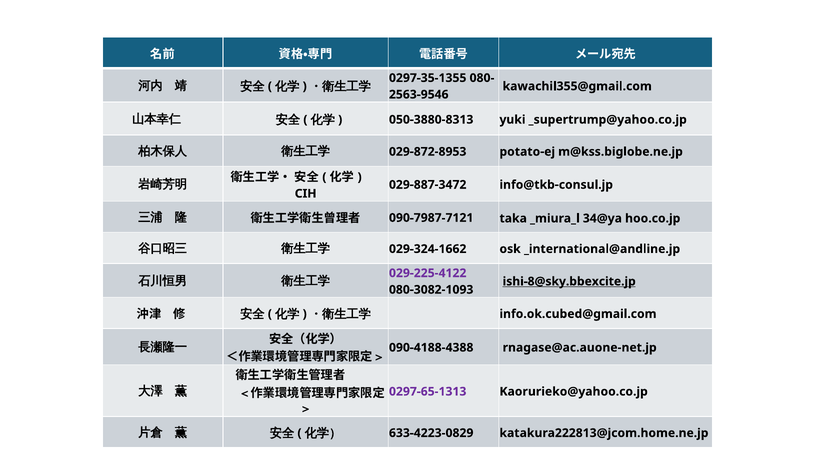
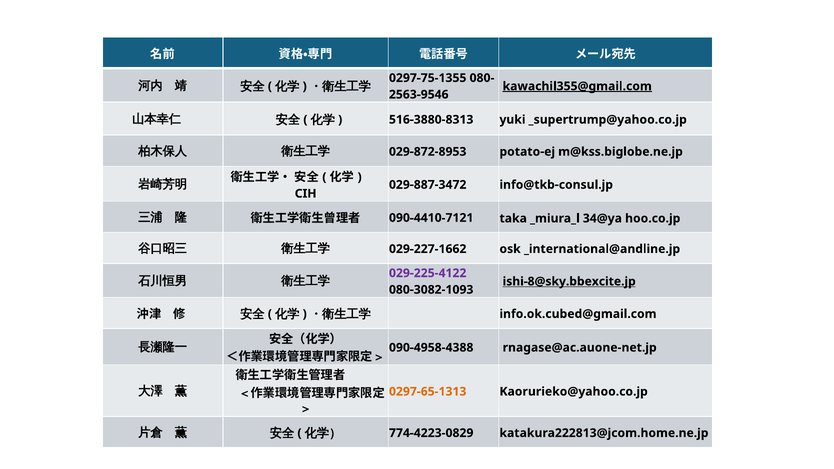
0297-35-1355: 0297-35-1355 -> 0297-75-1355
kawachil355@gmail.com underline: none -> present
050-3880-8313: 050-3880-8313 -> 516-3880-8313
090-7987-7121: 090-7987-7121 -> 090-4410-7121
029-324-1662: 029-324-1662 -> 029-227-1662
090-4188-4388: 090-4188-4388 -> 090-4958-4388
0297-65-1313 colour: purple -> orange
633-4223-0829: 633-4223-0829 -> 774-4223-0829
